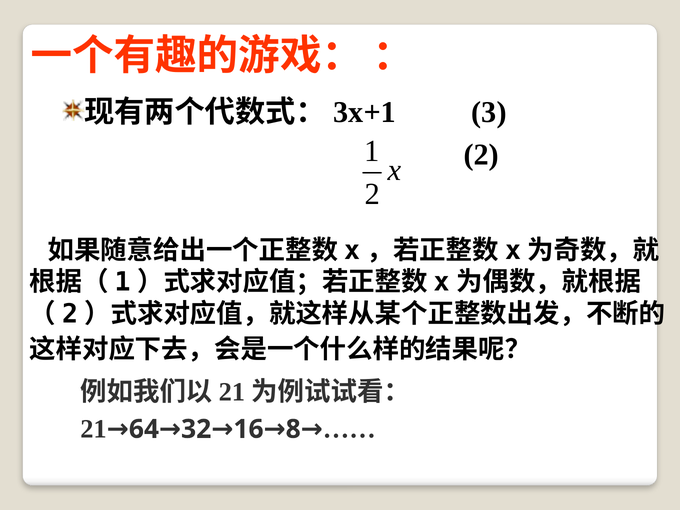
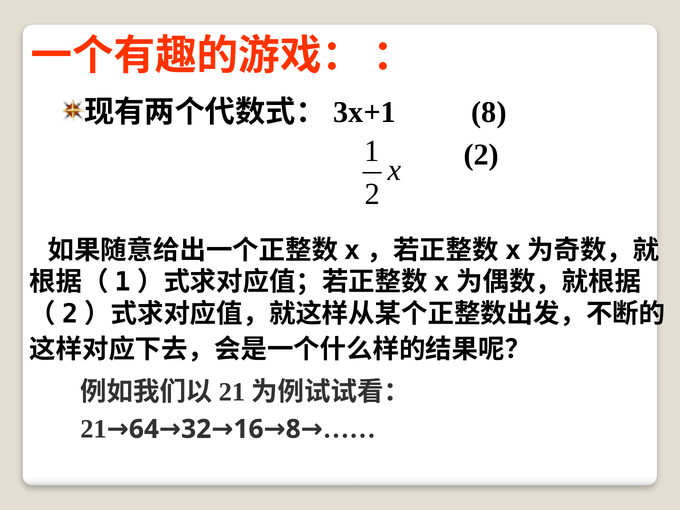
3 at (489, 112): 3 -> 8
